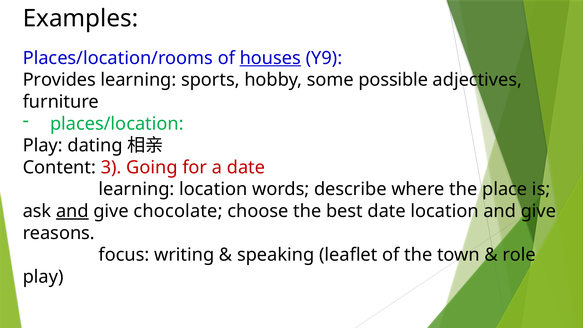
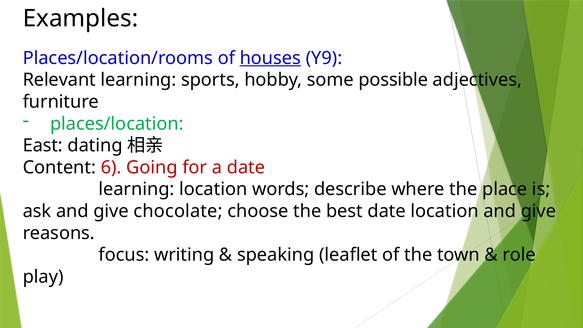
Provides: Provides -> Relevant
Play at (43, 146): Play -> East
3: 3 -> 6
and at (72, 211) underline: present -> none
